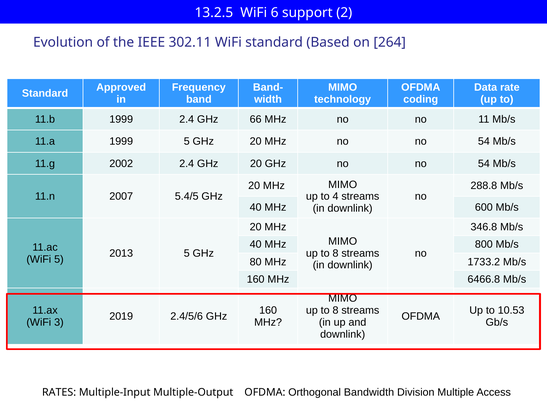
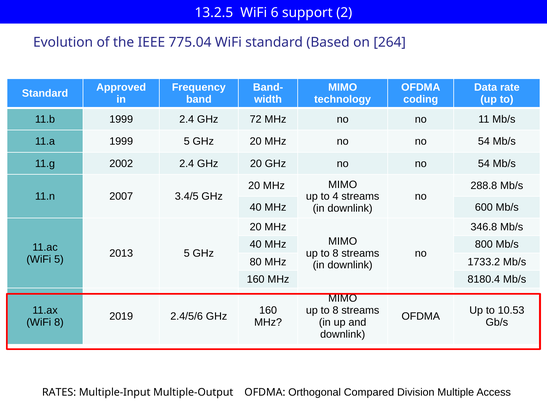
302.11: 302.11 -> 775.04
66: 66 -> 72
5.4/5: 5.4/5 -> 3.4/5
6466.8: 6466.8 -> 8180.4
WiFi 3: 3 -> 8
Bandwidth: Bandwidth -> Compared
